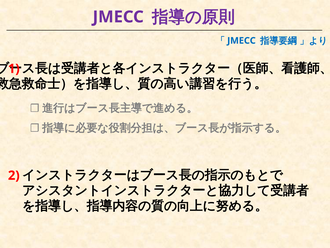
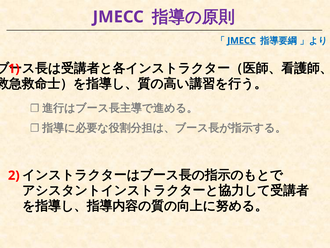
JMECC at (241, 41) underline: none -> present
